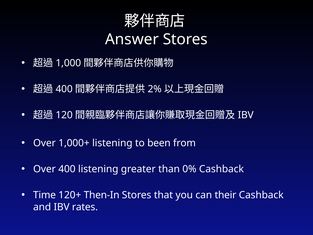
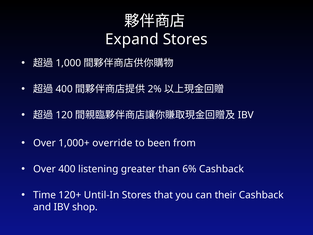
Answer: Answer -> Expand
1,000+ listening: listening -> override
0%: 0% -> 6%
Then-In: Then-In -> Until-In
rates: rates -> shop
